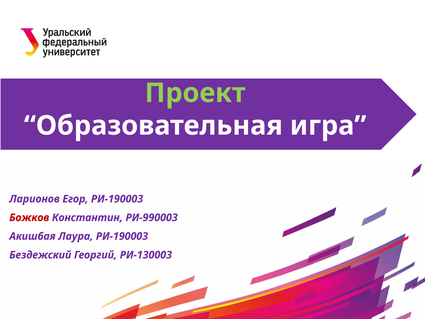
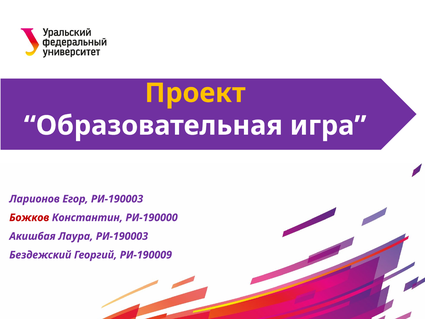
Проект colour: light green -> yellow
РИ-990003: РИ-990003 -> РИ-190000
РИ-130003: РИ-130003 -> РИ-190009
